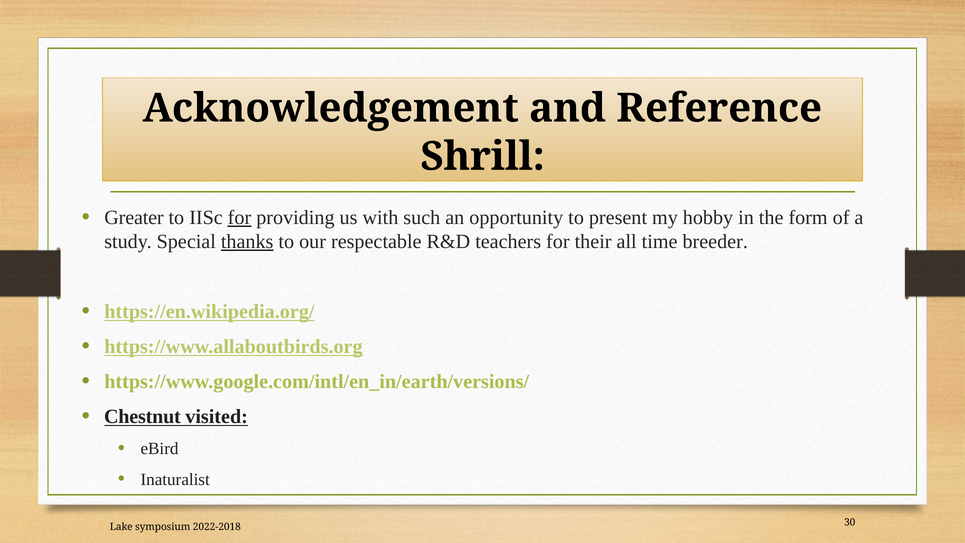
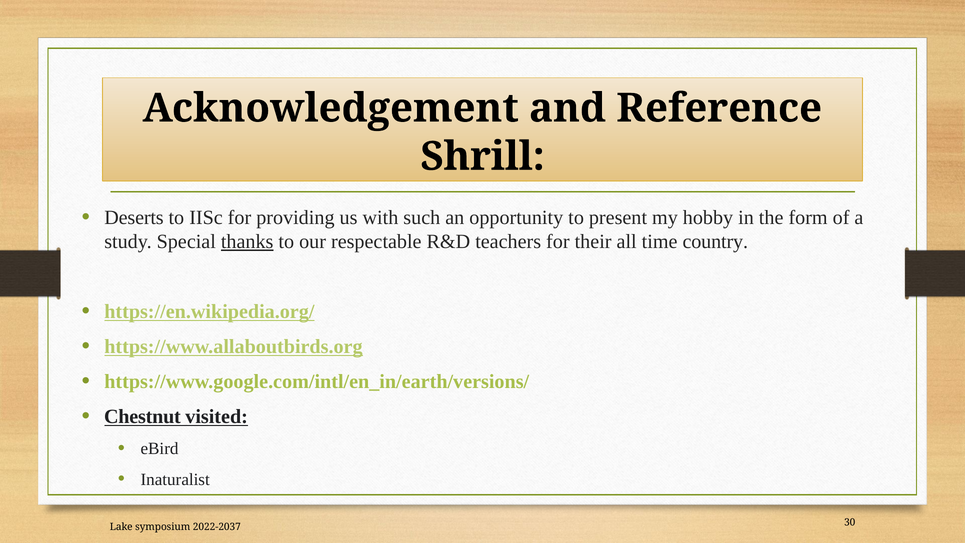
Greater: Greater -> Deserts
for at (240, 217) underline: present -> none
breeder: breeder -> country
2022-2018: 2022-2018 -> 2022-2037
